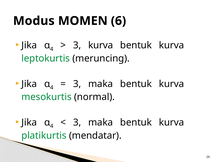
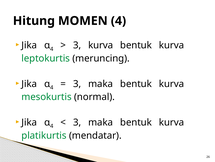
Modus: Modus -> Hitung
MOMEN 6: 6 -> 4
